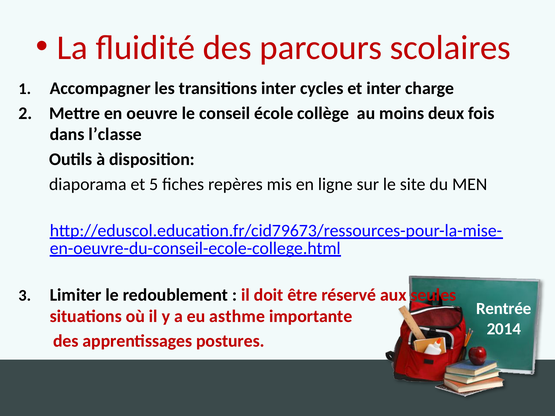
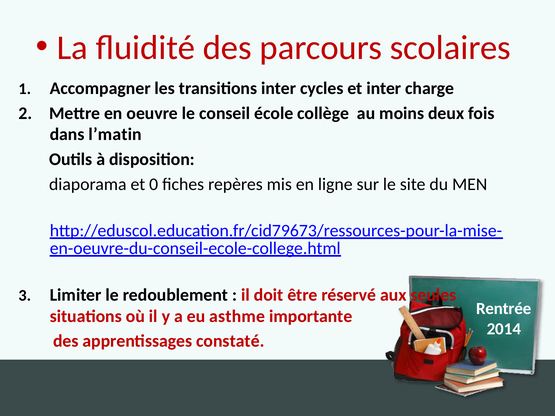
l’classe: l’classe -> l’matin
5: 5 -> 0
postures: postures -> constaté
